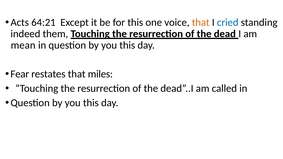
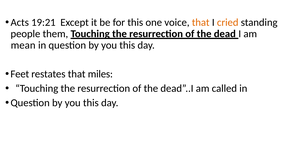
64:21: 64:21 -> 19:21
cried colour: blue -> orange
indeed: indeed -> people
Fear: Fear -> Feet
